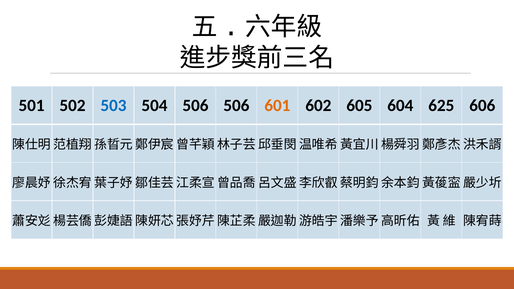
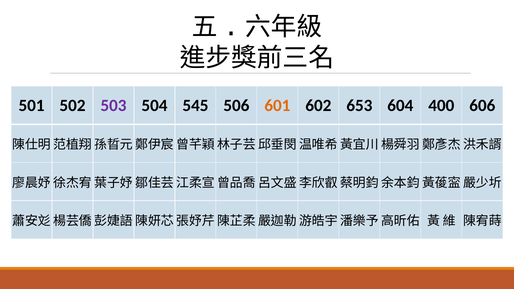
503 colour: blue -> purple
504 506: 506 -> 545
605: 605 -> 653
625: 625 -> 400
